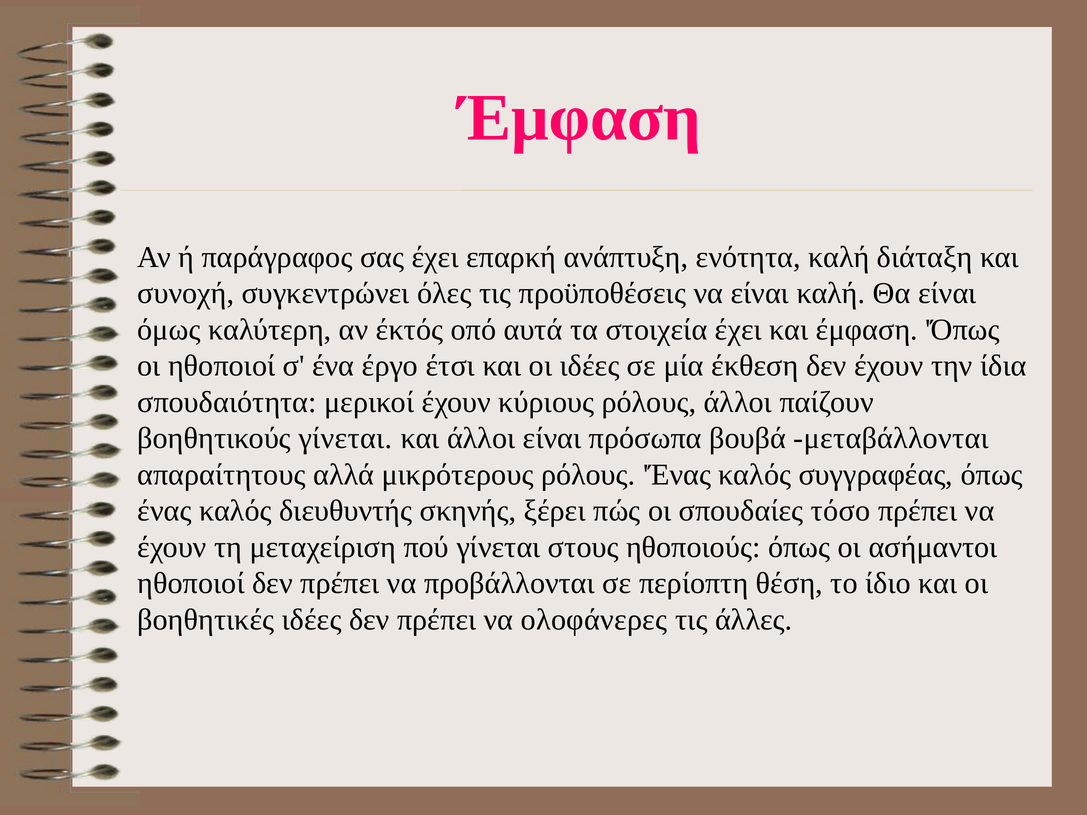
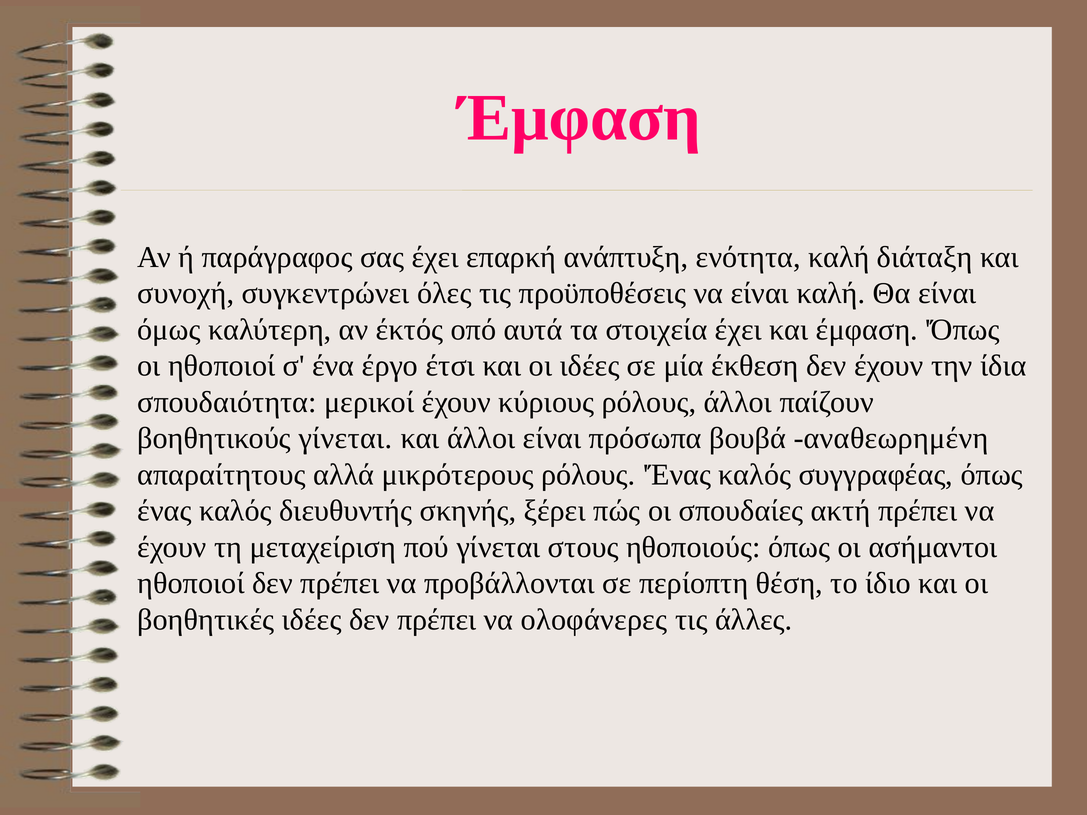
μεταβάλλονται: μεταβάλλονται -> αναθεωρημένη
τόσο: τόσο -> ακτή
